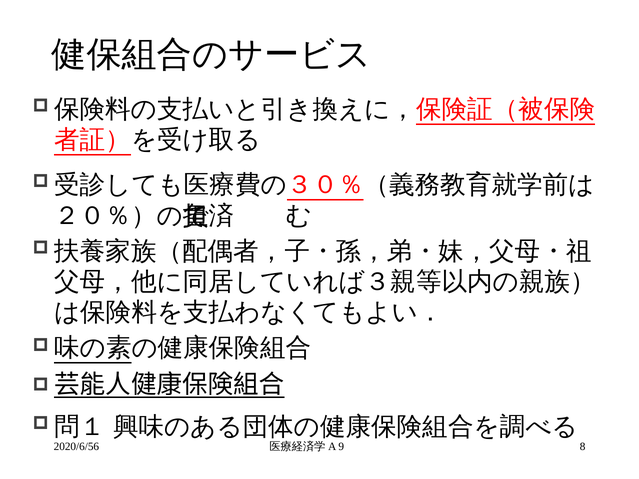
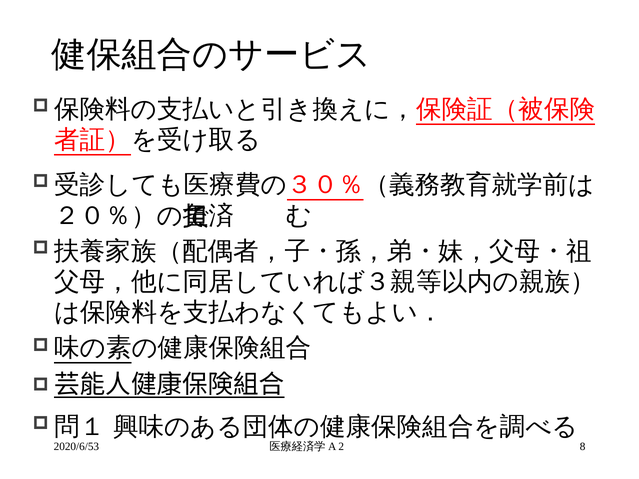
2020/6/56: 2020/6/56 -> 2020/6/53
9: 9 -> 2
